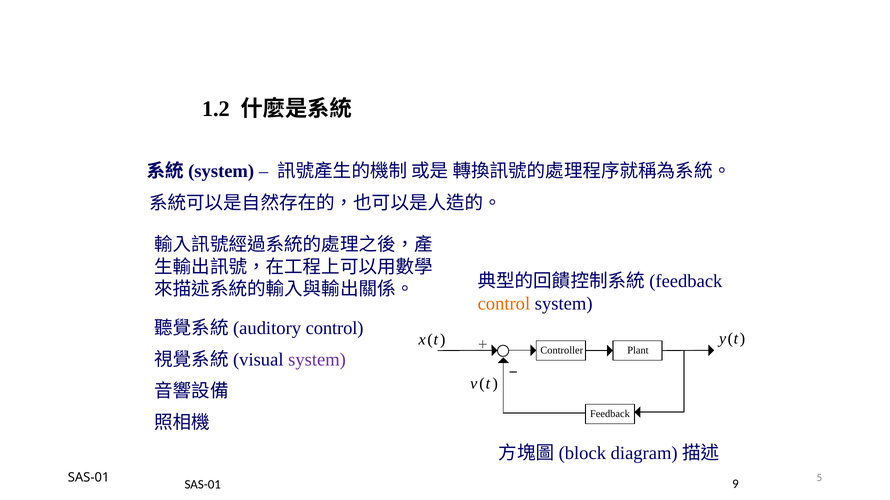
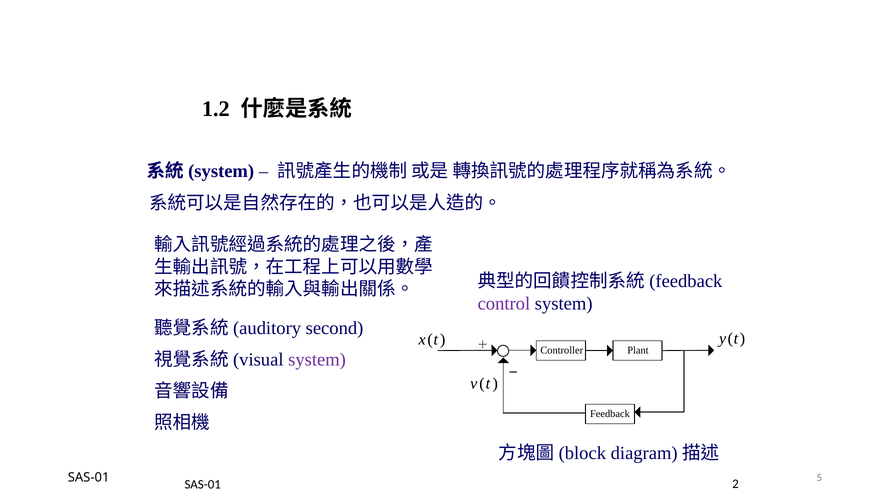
control at (504, 304) colour: orange -> purple
control at (335, 329): control -> second
9: 9 -> 2
